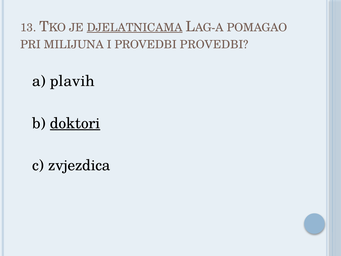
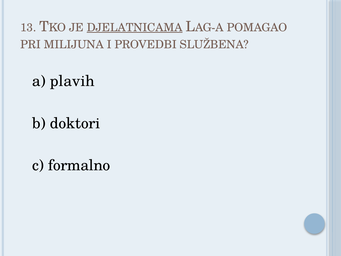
PROVEDBI PROVEDBI: PROVEDBI -> SLUŽBENA
doktori underline: present -> none
zvjezdica: zvjezdica -> formalno
